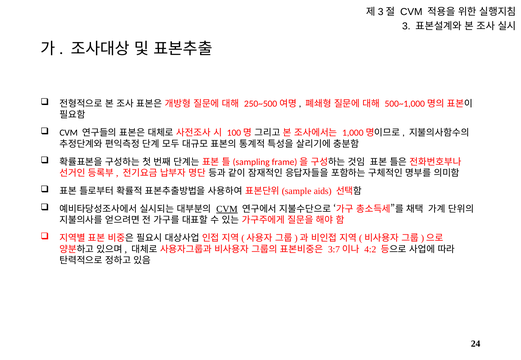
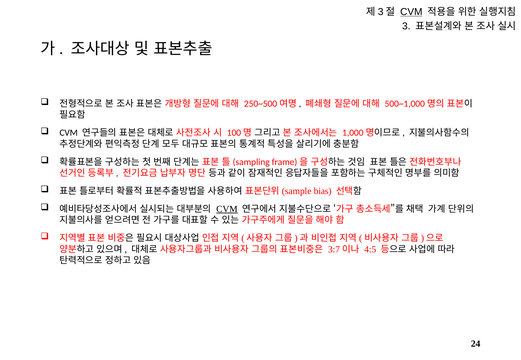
CVM at (411, 12) underline: none -> present
aids: aids -> bias
4:2: 4:2 -> 4:5
